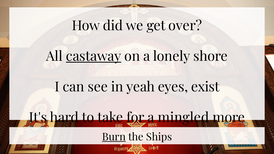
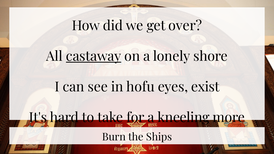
yeah: yeah -> hofu
mingled: mingled -> kneeling
Burn underline: present -> none
